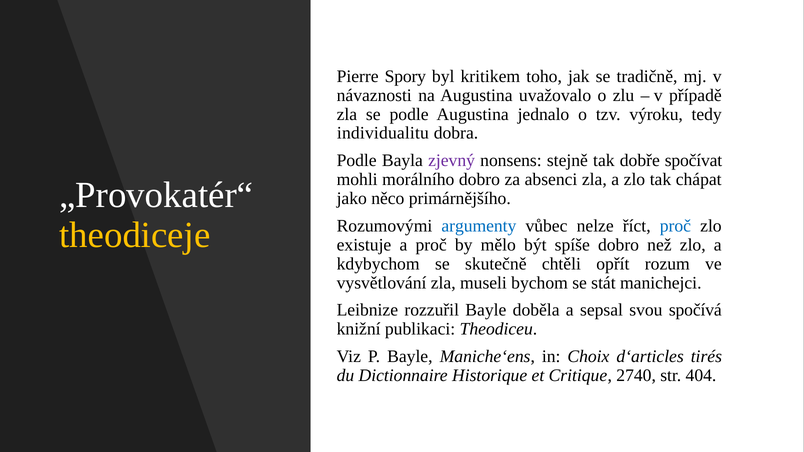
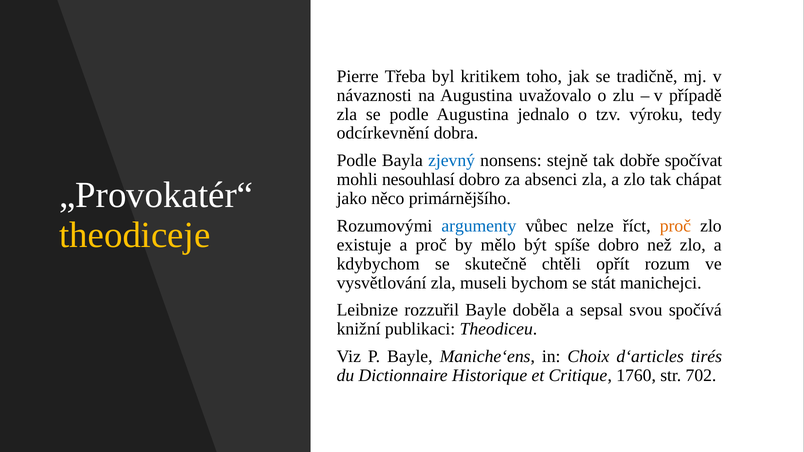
Spory: Spory -> Třeba
individualitu: individualitu -> odcírkevnění
zjevný colour: purple -> blue
morálního: morálního -> nesouhlasí
proč at (675, 226) colour: blue -> orange
2740: 2740 -> 1760
404: 404 -> 702
